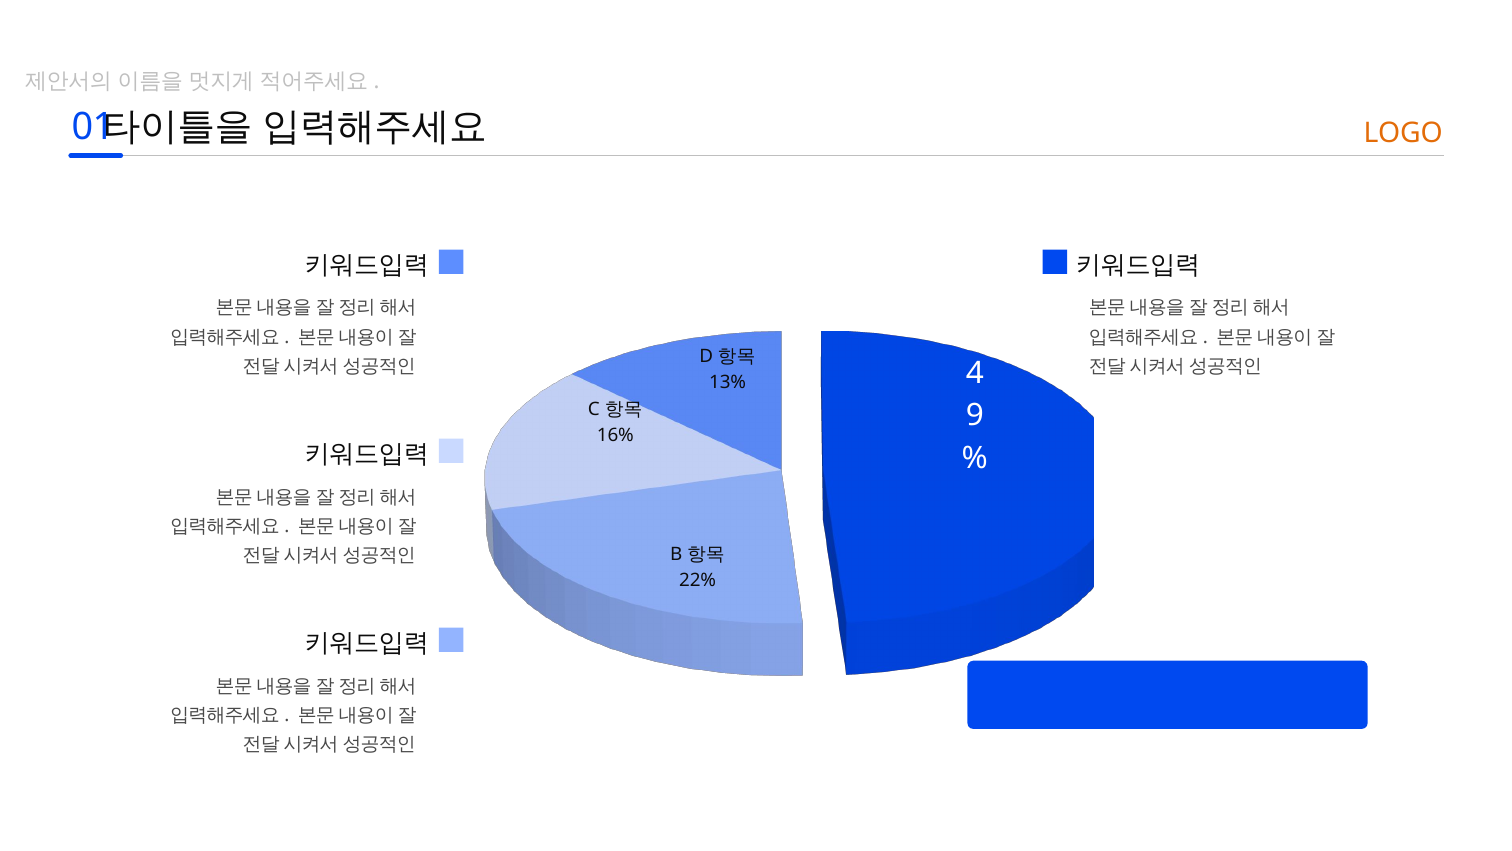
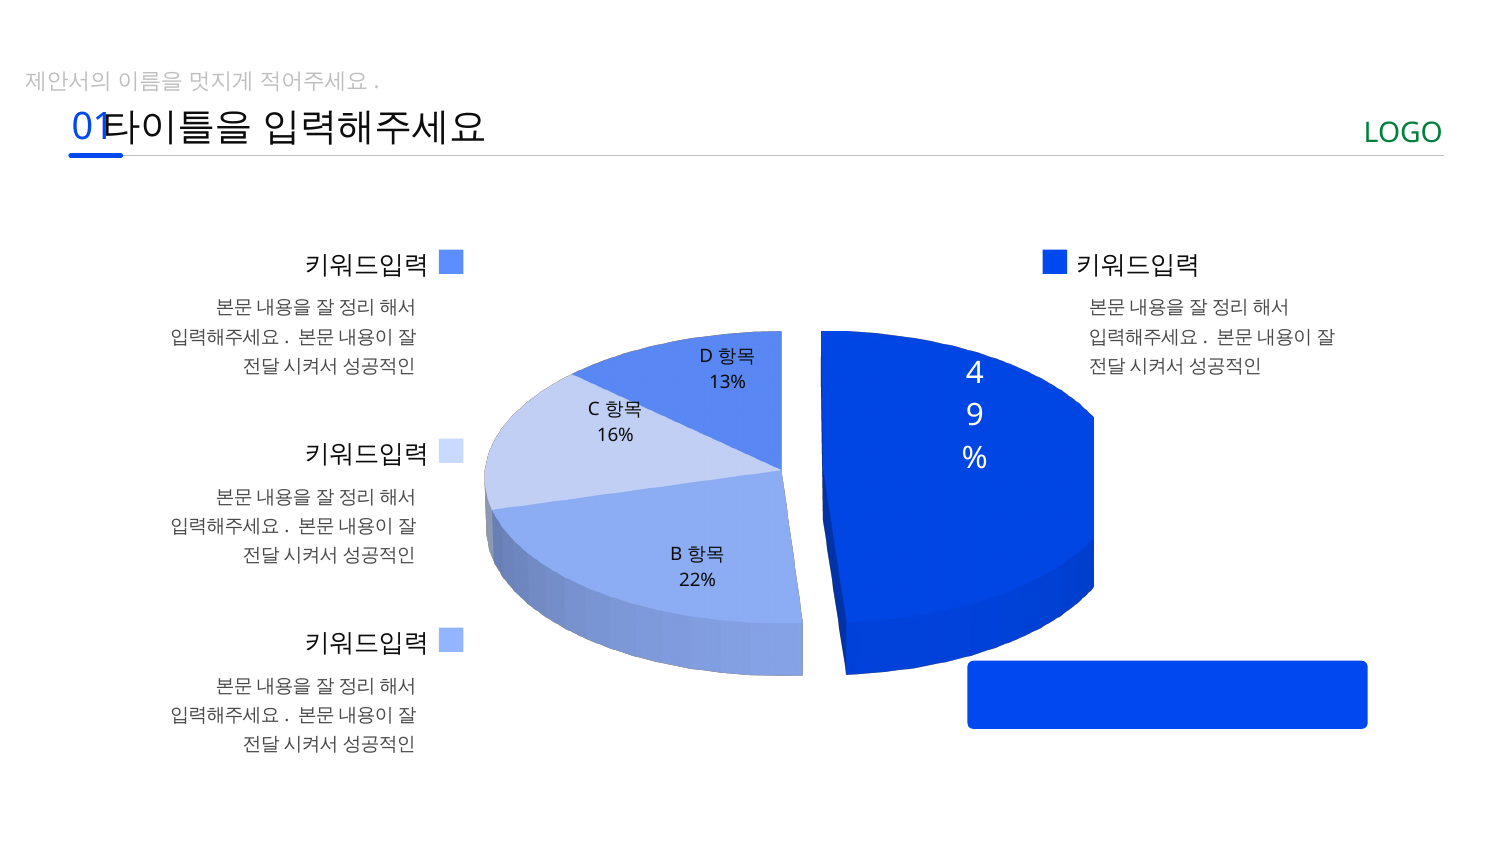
LOGO colour: orange -> green
